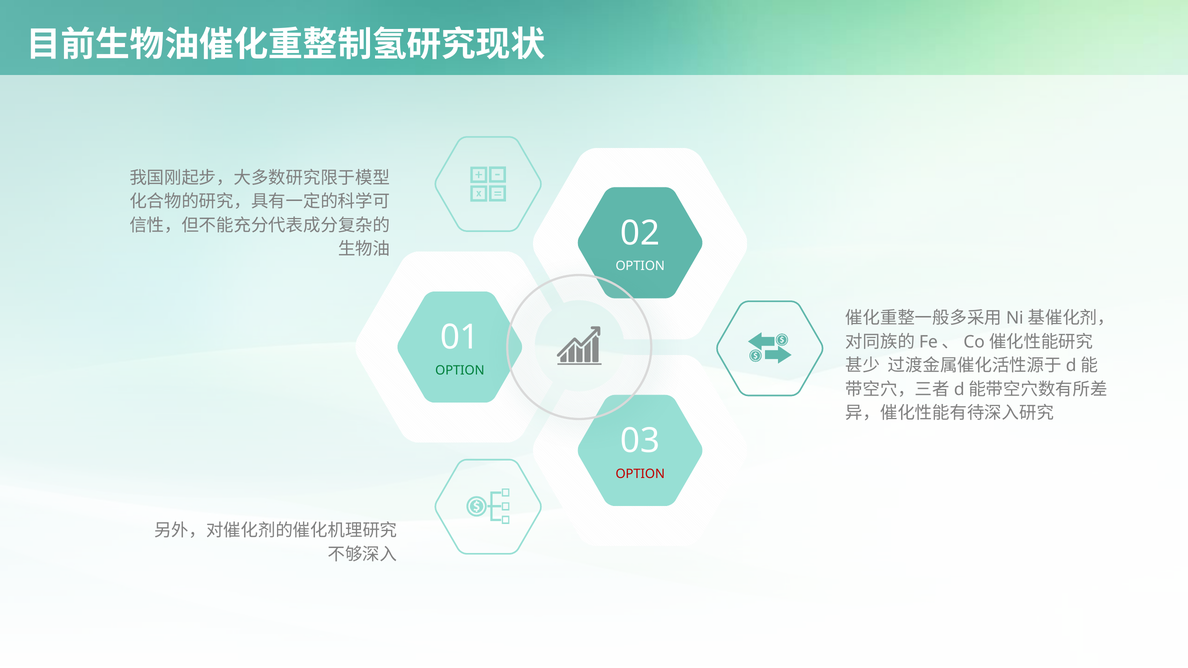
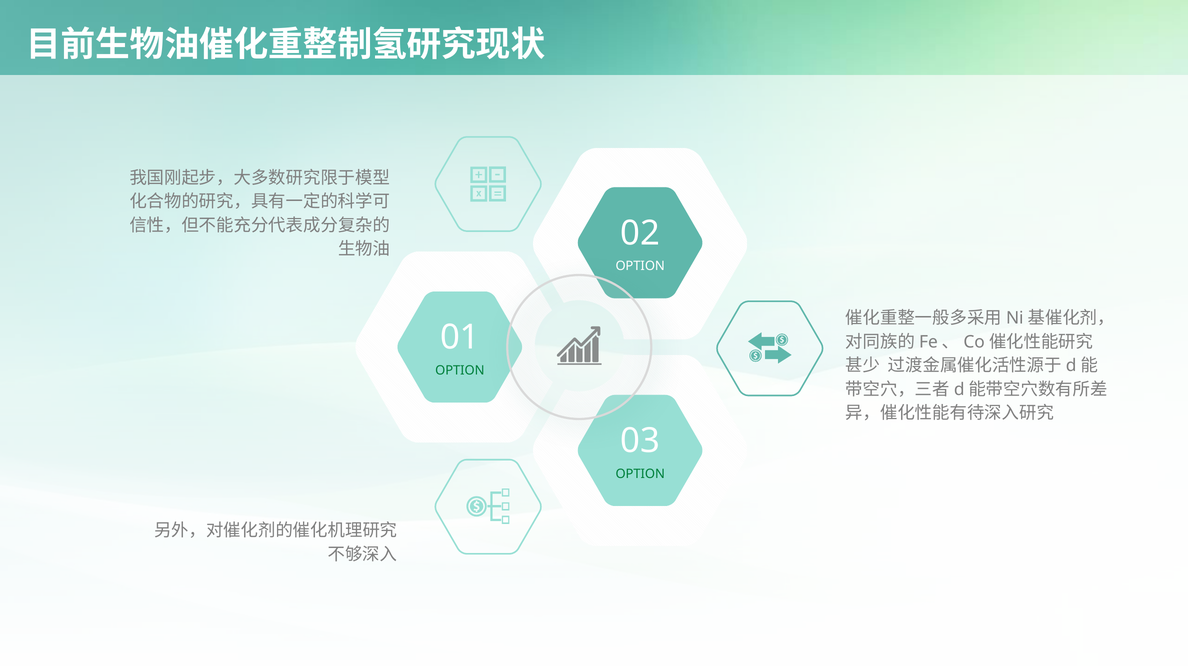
OPTION at (640, 474) colour: red -> green
